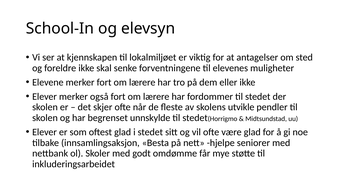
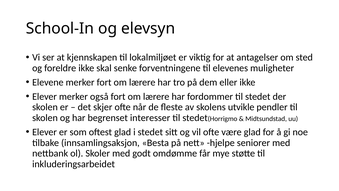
unnskylde: unnskylde -> interesser
